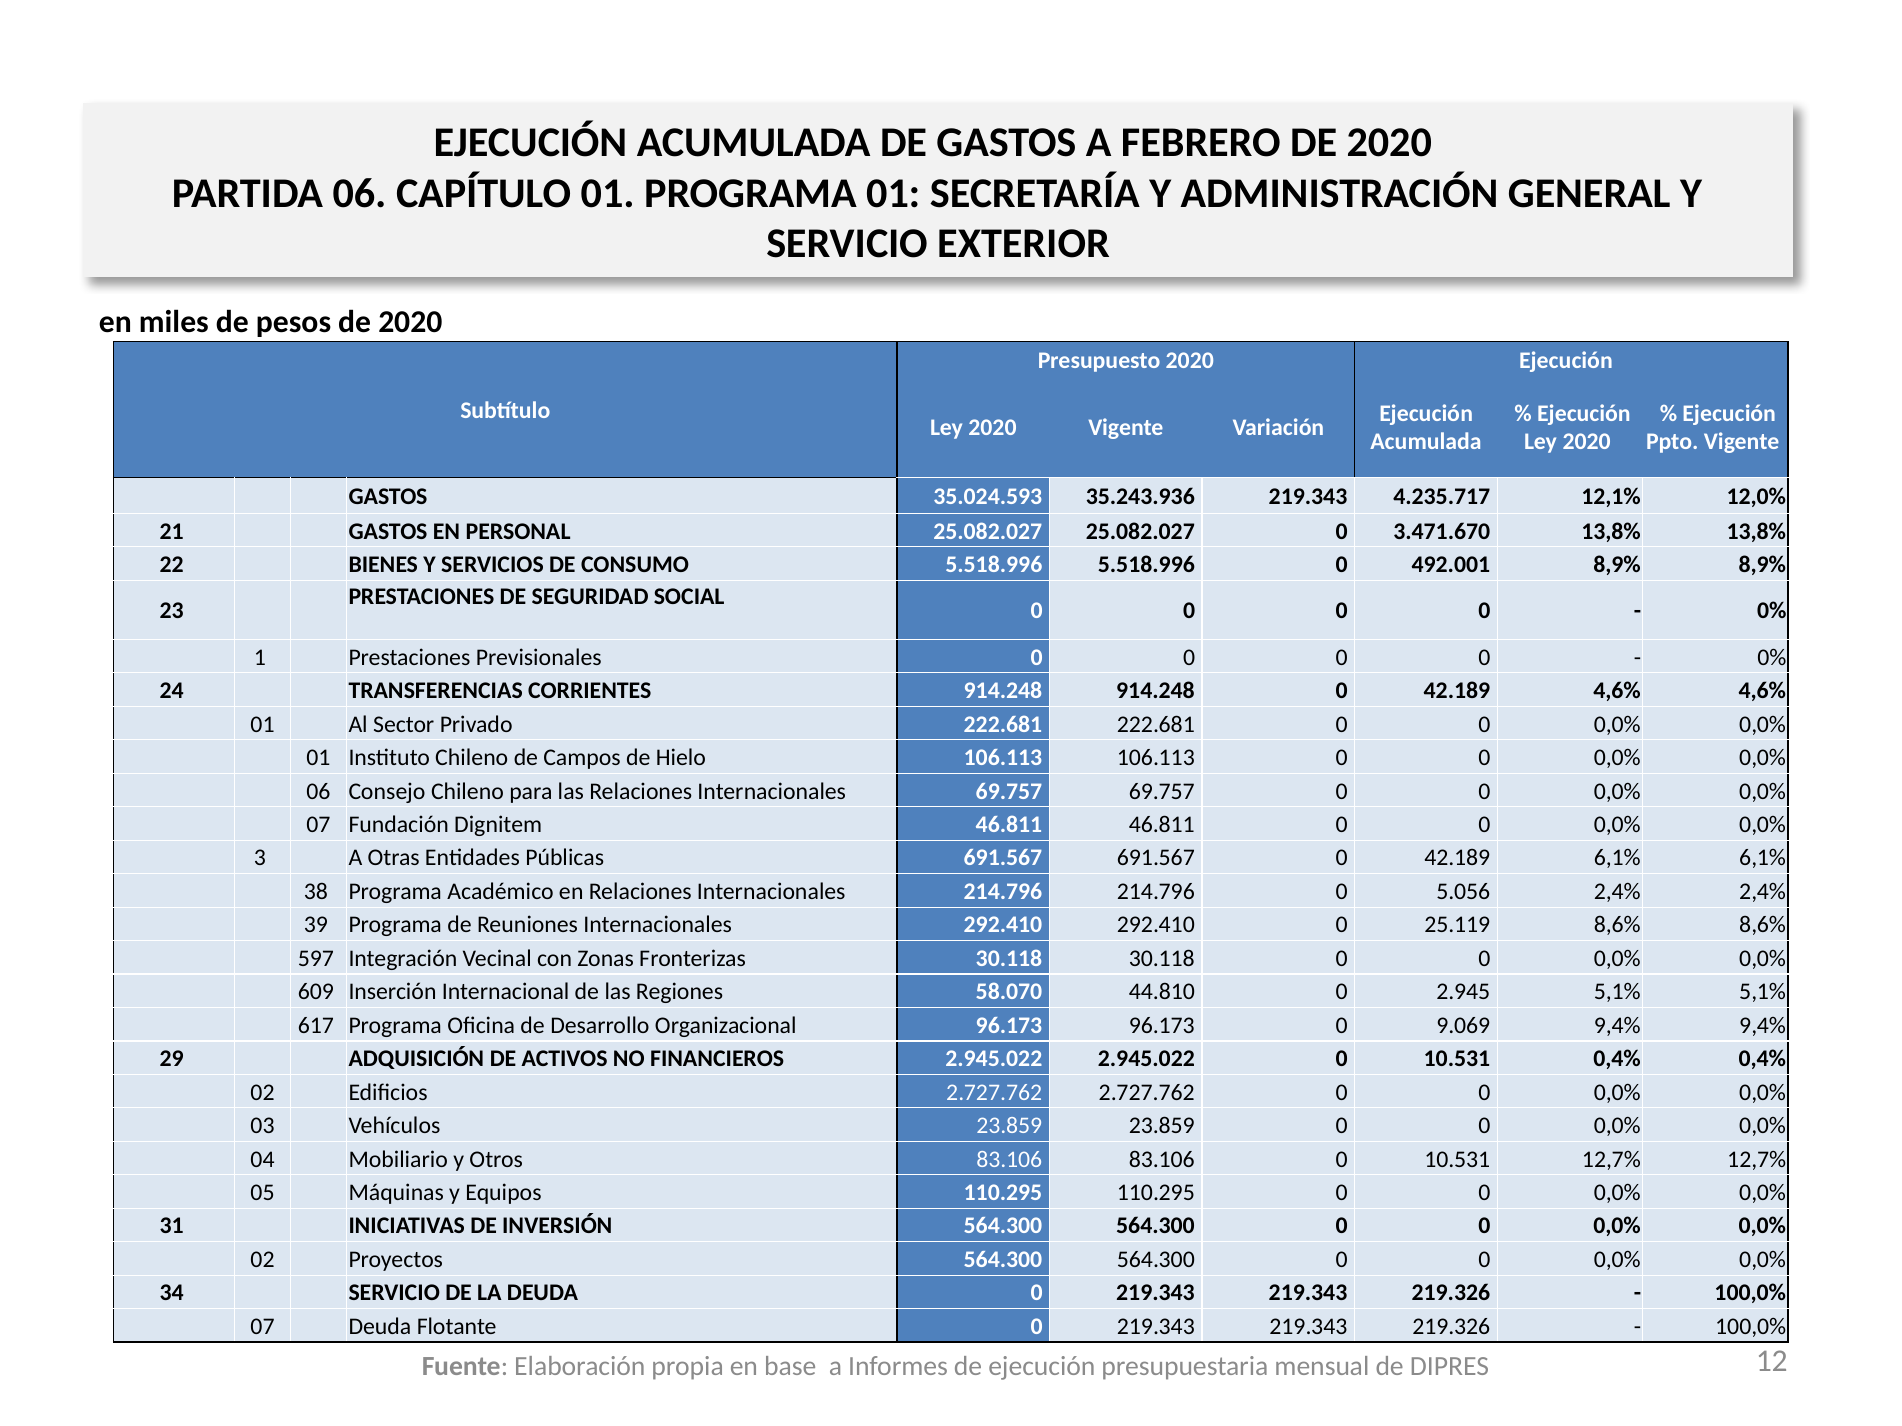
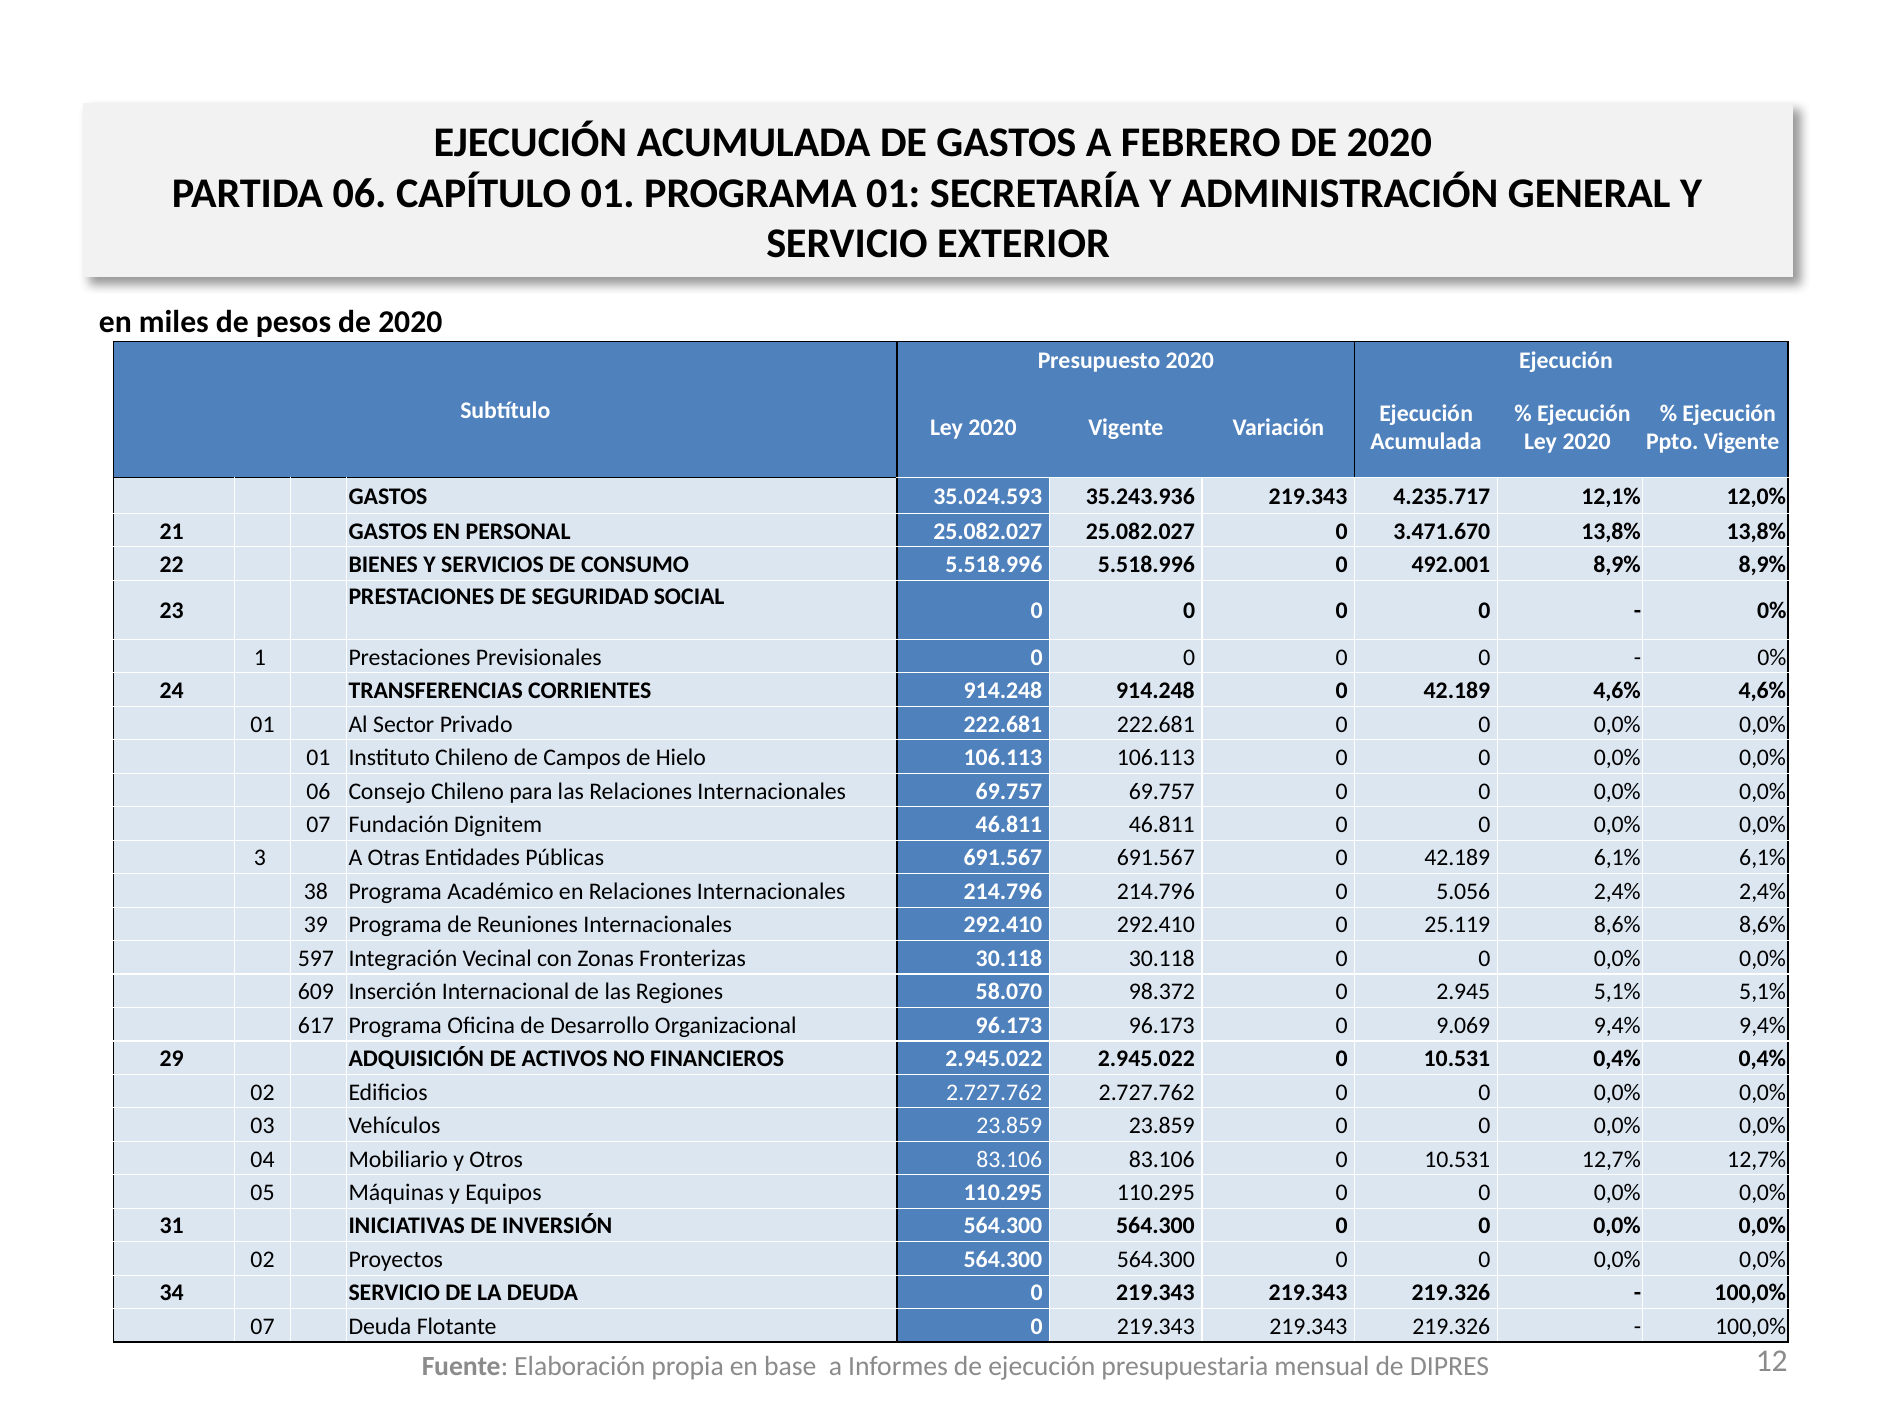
44.810: 44.810 -> 98.372
